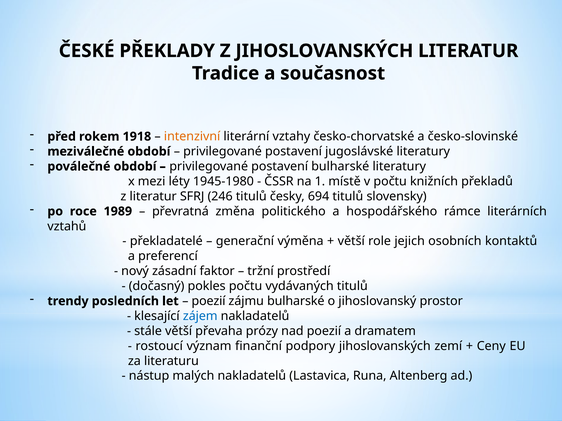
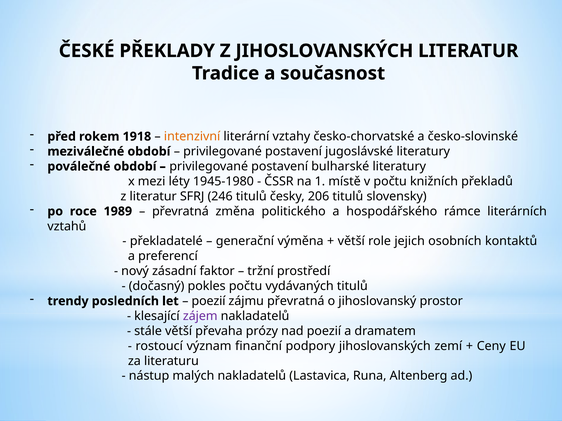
694: 694 -> 206
zájmu bulharské: bulharské -> převratná
zájem colour: blue -> purple
